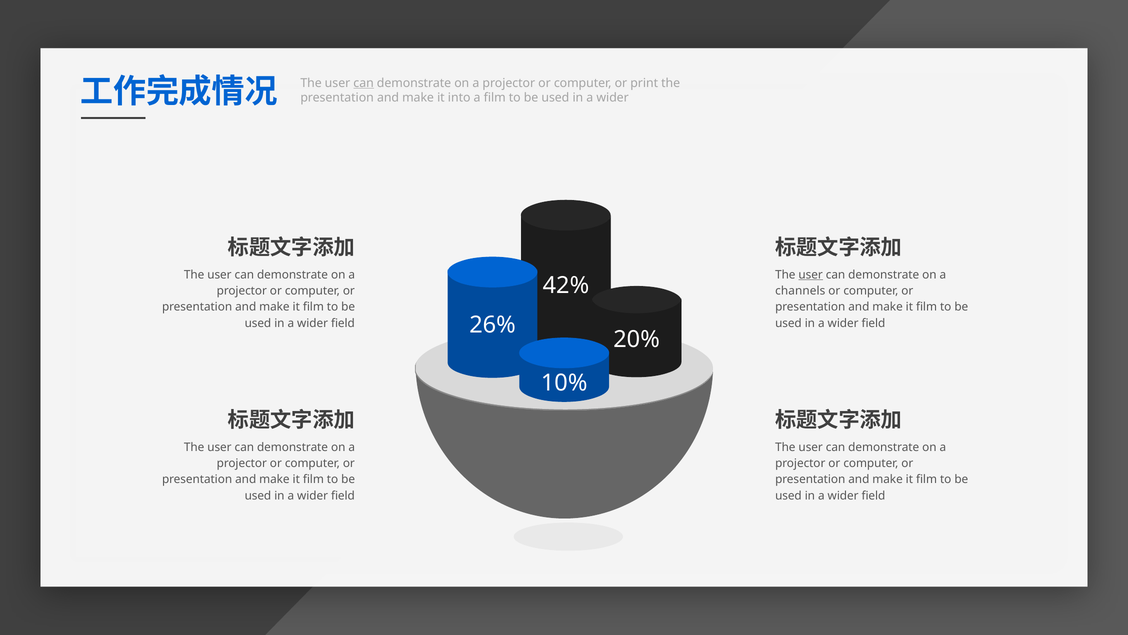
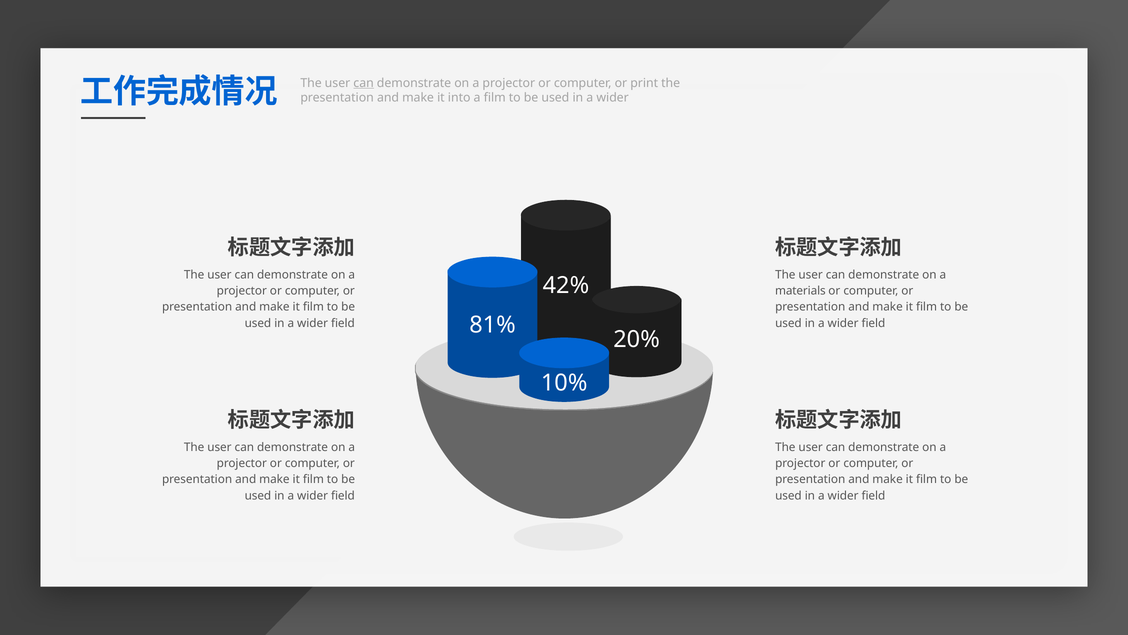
user at (811, 275) underline: present -> none
channels: channels -> materials
26%: 26% -> 81%
